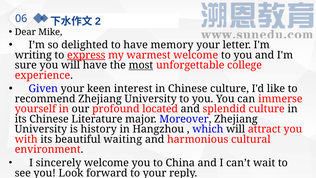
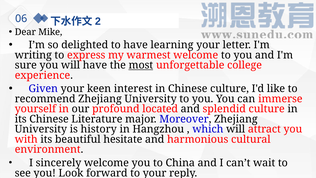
memory: memory -> learning
express underline: present -> none
waiting: waiting -> hesitate
